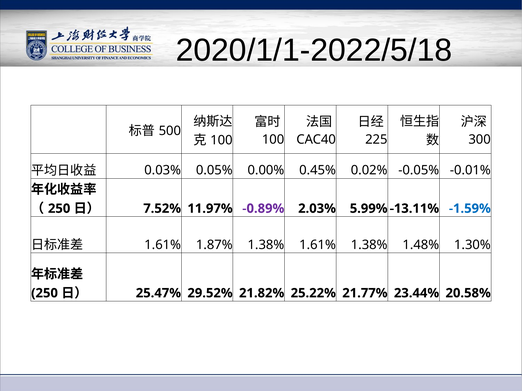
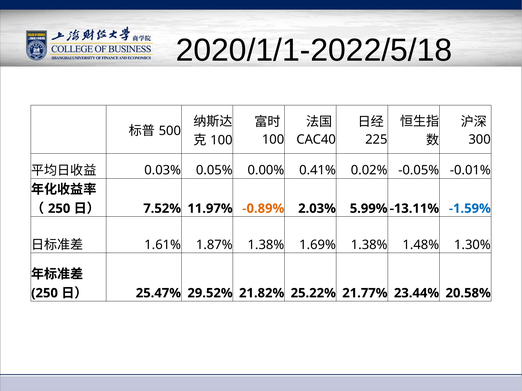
0.45%: 0.45% -> 0.41%
-0.89% colour: purple -> orange
1.38% 1.61%: 1.61% -> 1.69%
